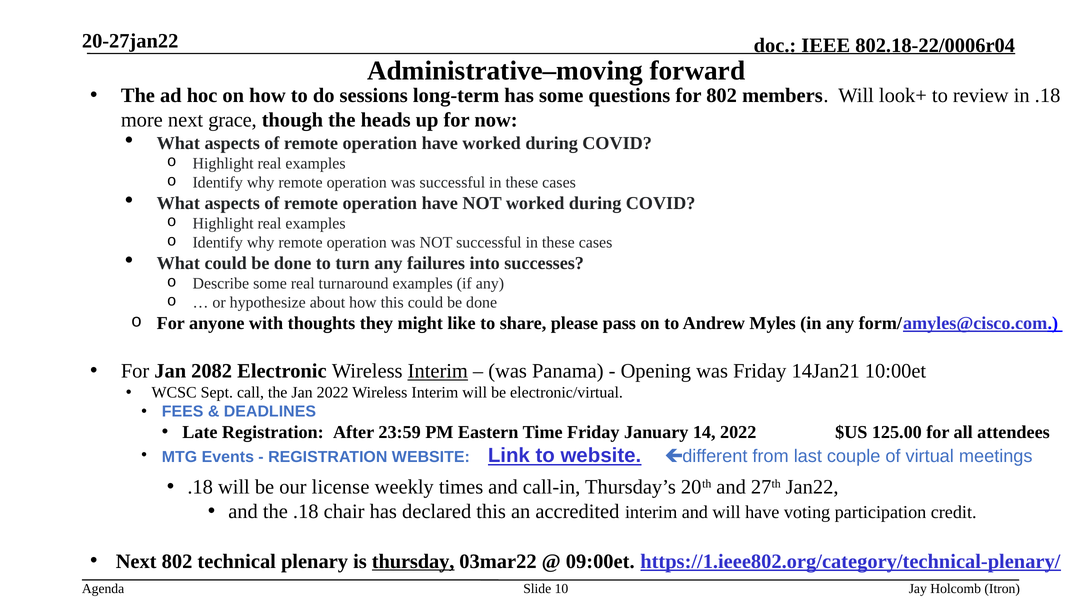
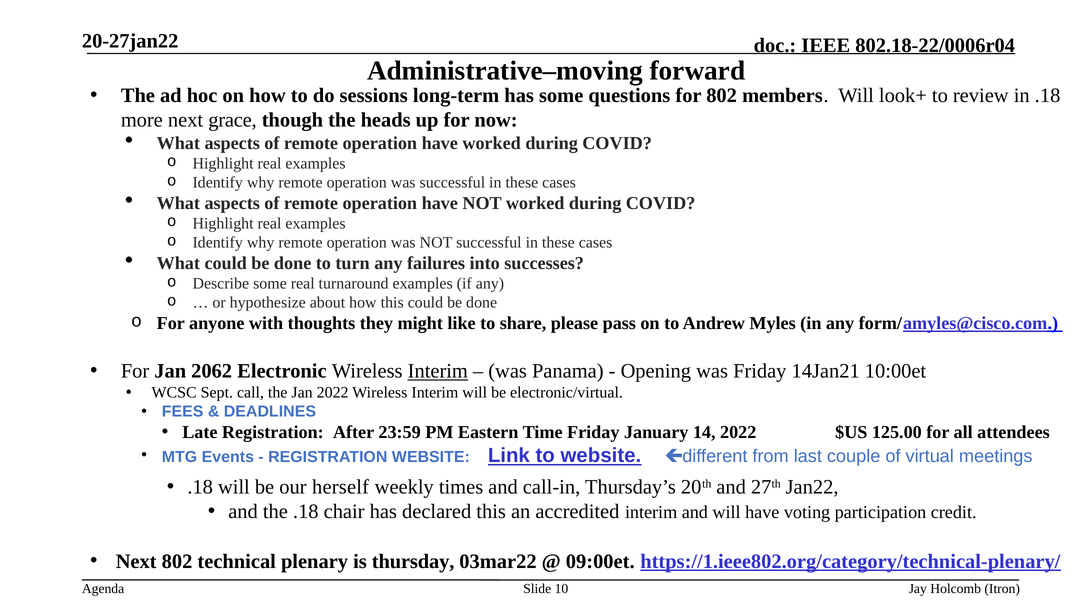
2082: 2082 -> 2062
license: license -> herself
thursday underline: present -> none
